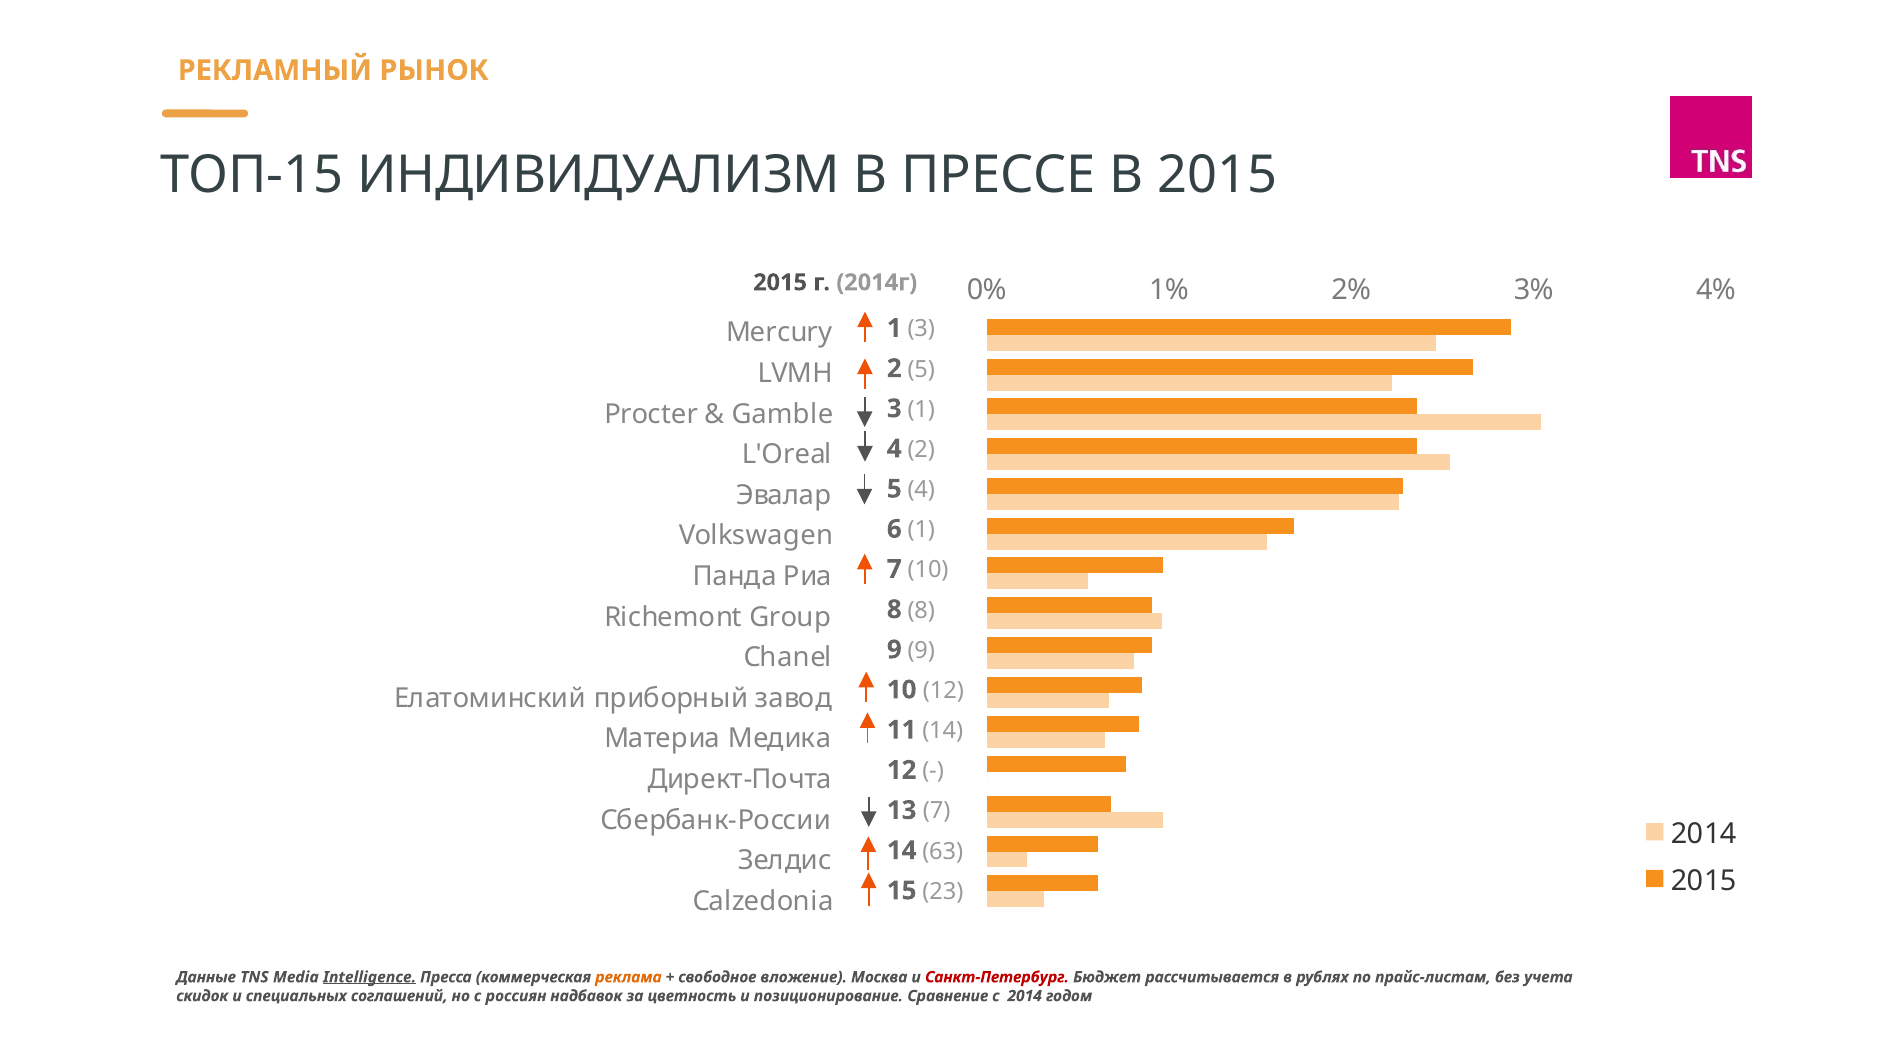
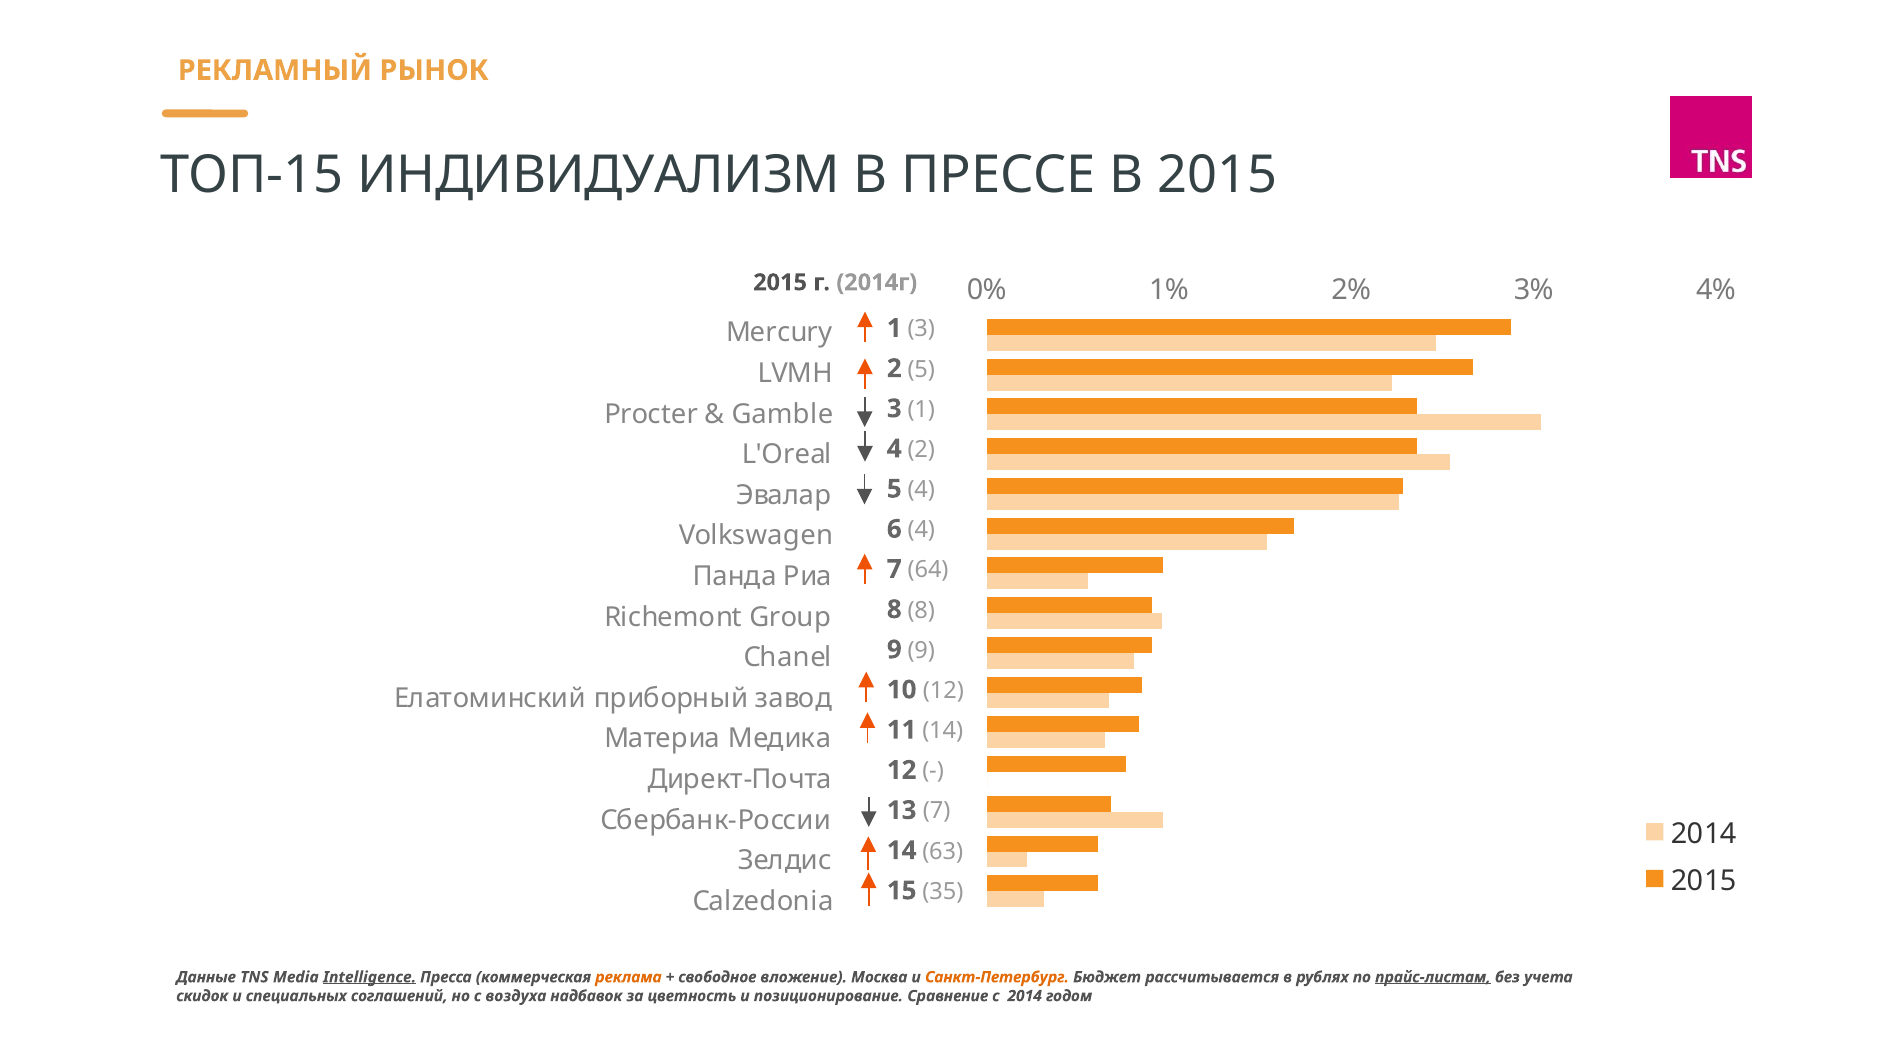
6 1: 1 -> 4
7 10: 10 -> 64
23: 23 -> 35
Санкт-Петербург colour: red -> orange
прайс-листам underline: none -> present
россиян: россиян -> воздуха
